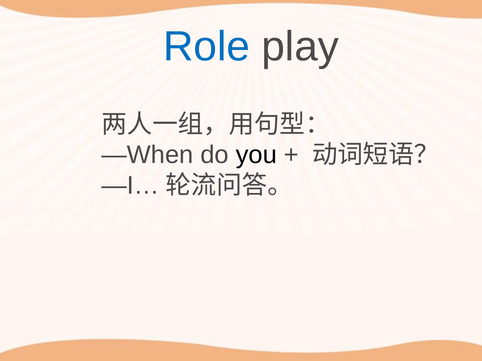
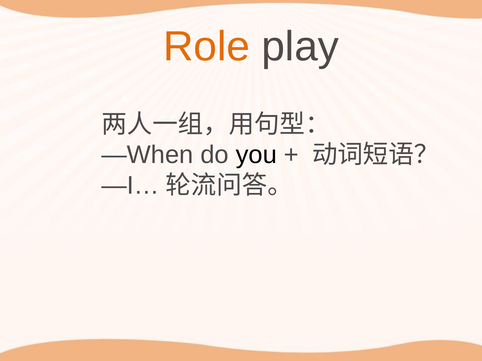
Role colour: blue -> orange
